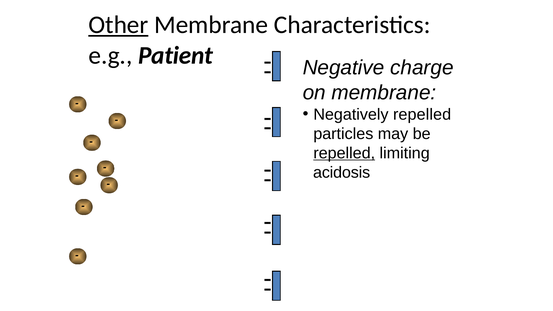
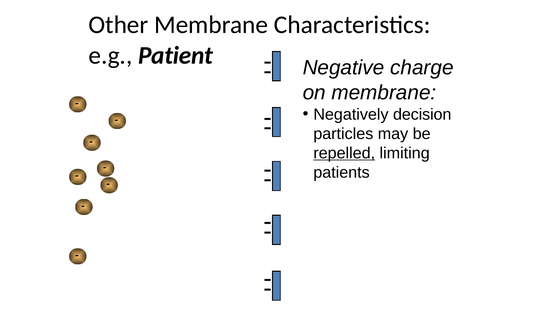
Other underline: present -> none
Negatively repelled: repelled -> decision
acidosis: acidosis -> patients
